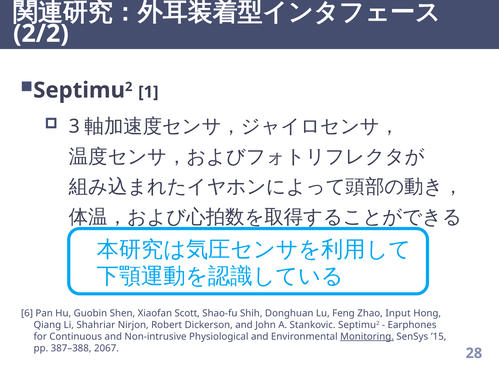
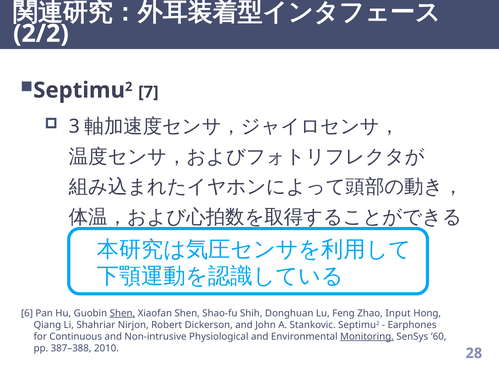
1: 1 -> 7
Shen at (122, 313) underline: none -> present
Xiaofan Scott: Scott -> Shen
’15: ’15 -> ’60
2067: 2067 -> 2010
